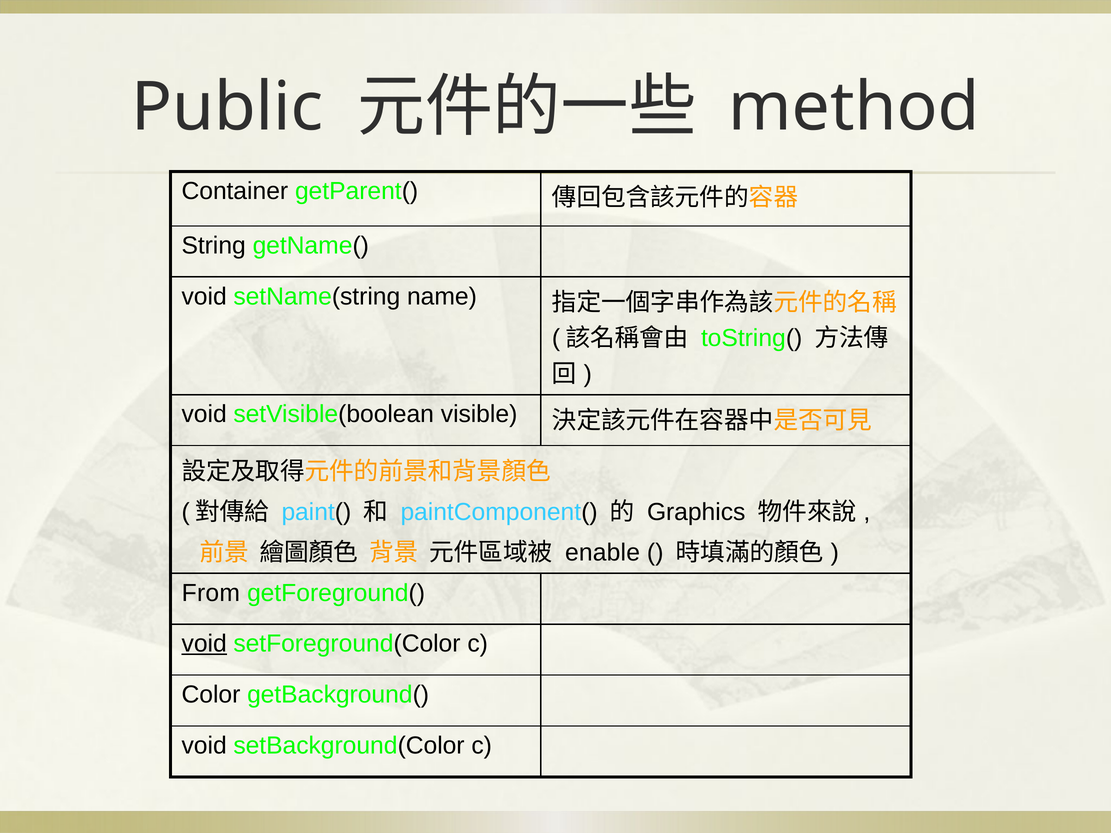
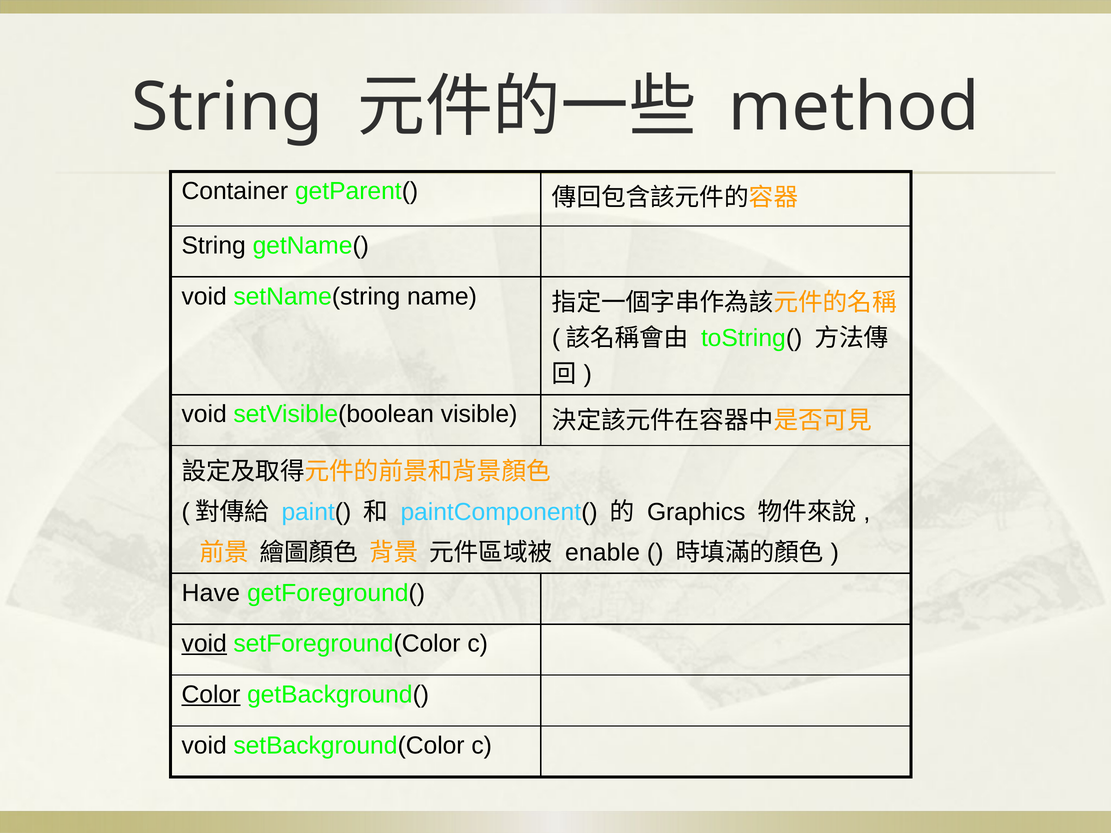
Public at (227, 108): Public -> String
From: From -> Have
Color underline: none -> present
